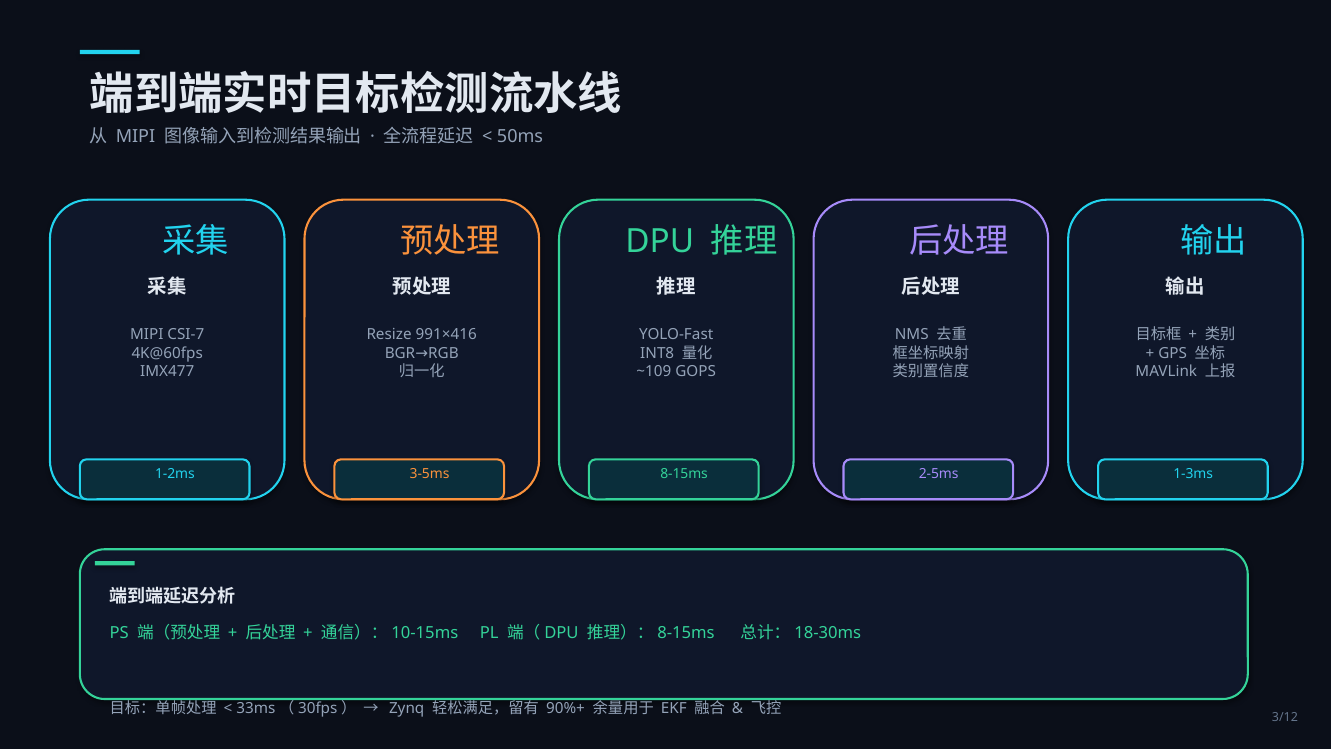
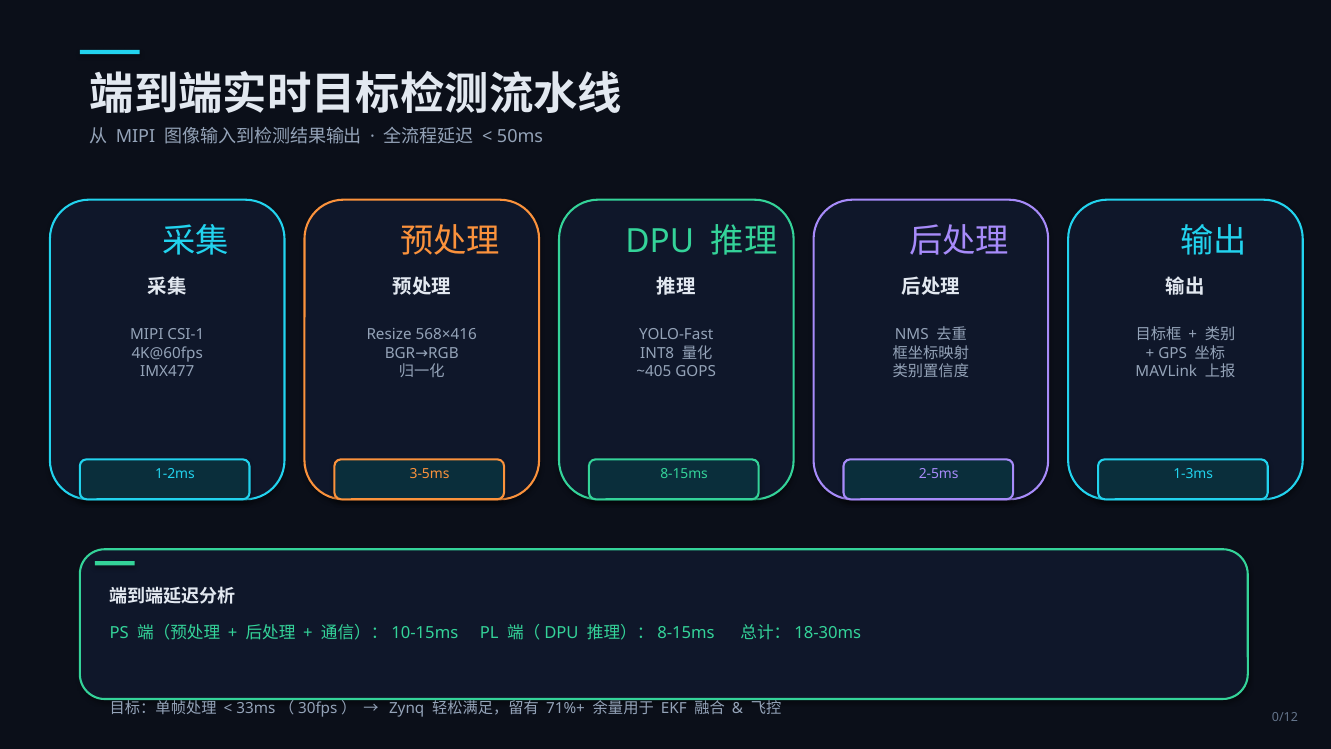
CSI-7: CSI-7 -> CSI-1
991×416: 991×416 -> 568×416
~109: ~109 -> ~405
90%+: 90%+ -> 71%+
3/12: 3/12 -> 0/12
